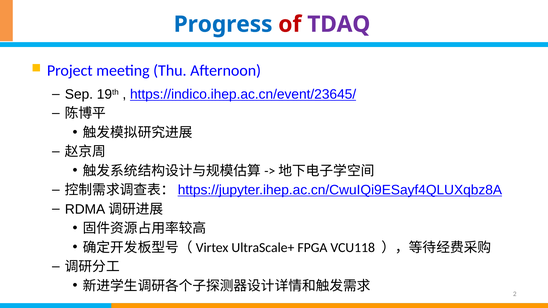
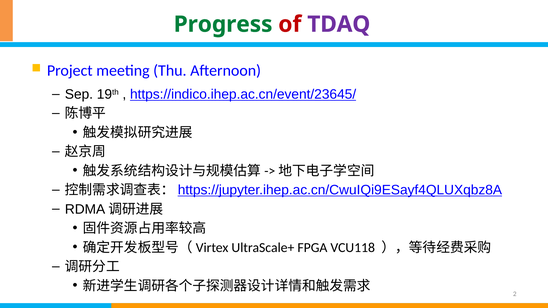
Progress colour: blue -> green
